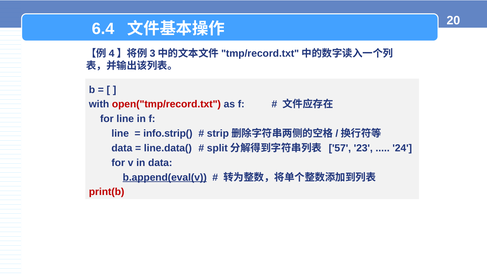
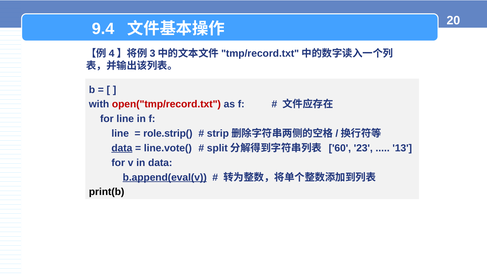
6.4: 6.4 -> 9.4
info.strip(: info.strip( -> role.strip(
data at (122, 148) underline: none -> present
line.data(: line.data( -> line.vote(
57: 57 -> 60
24: 24 -> 13
print(b colour: red -> black
